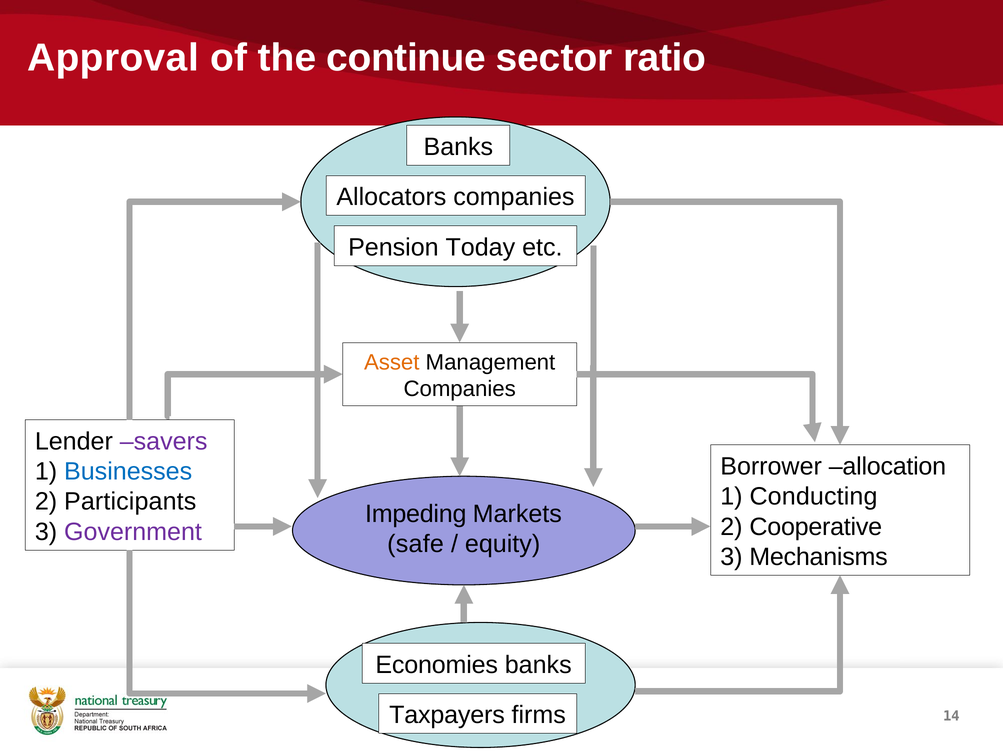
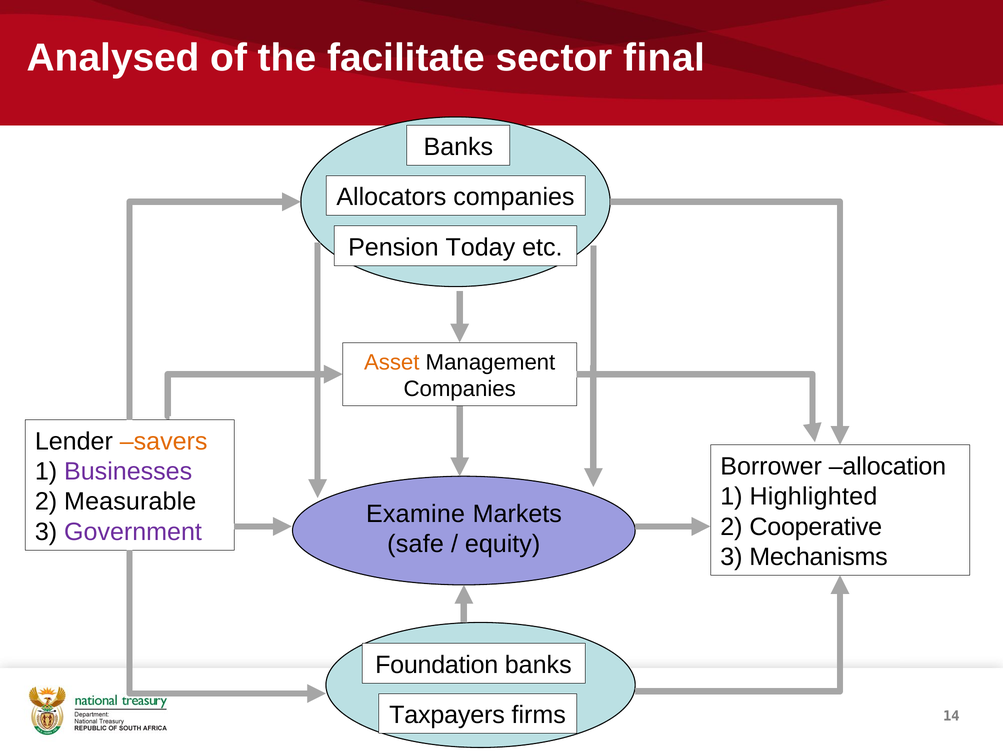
Approval: Approval -> Analysed
continue: continue -> facilitate
ratio: ratio -> final
savers colour: purple -> orange
Businesses colour: blue -> purple
Conducting: Conducting -> Highlighted
Participants: Participants -> Measurable
Impeding: Impeding -> Examine
Economies: Economies -> Foundation
